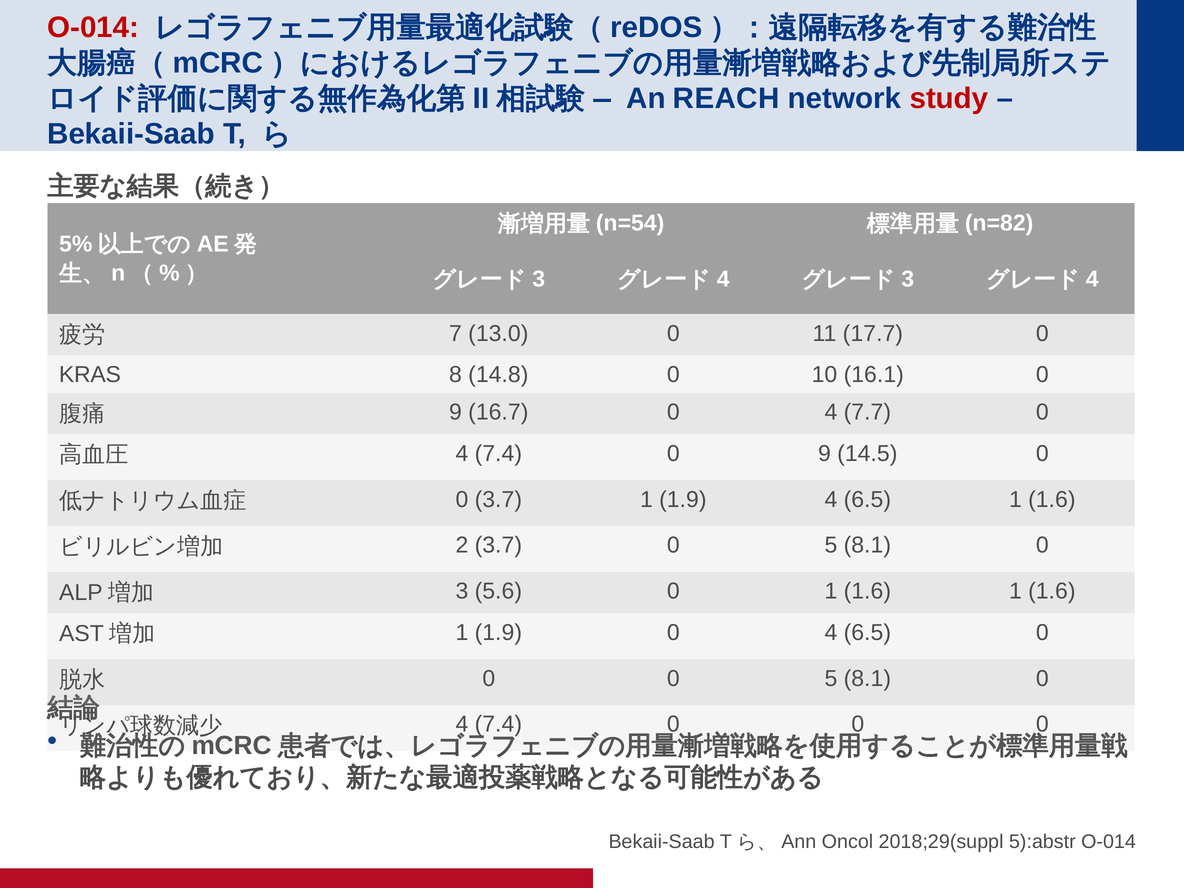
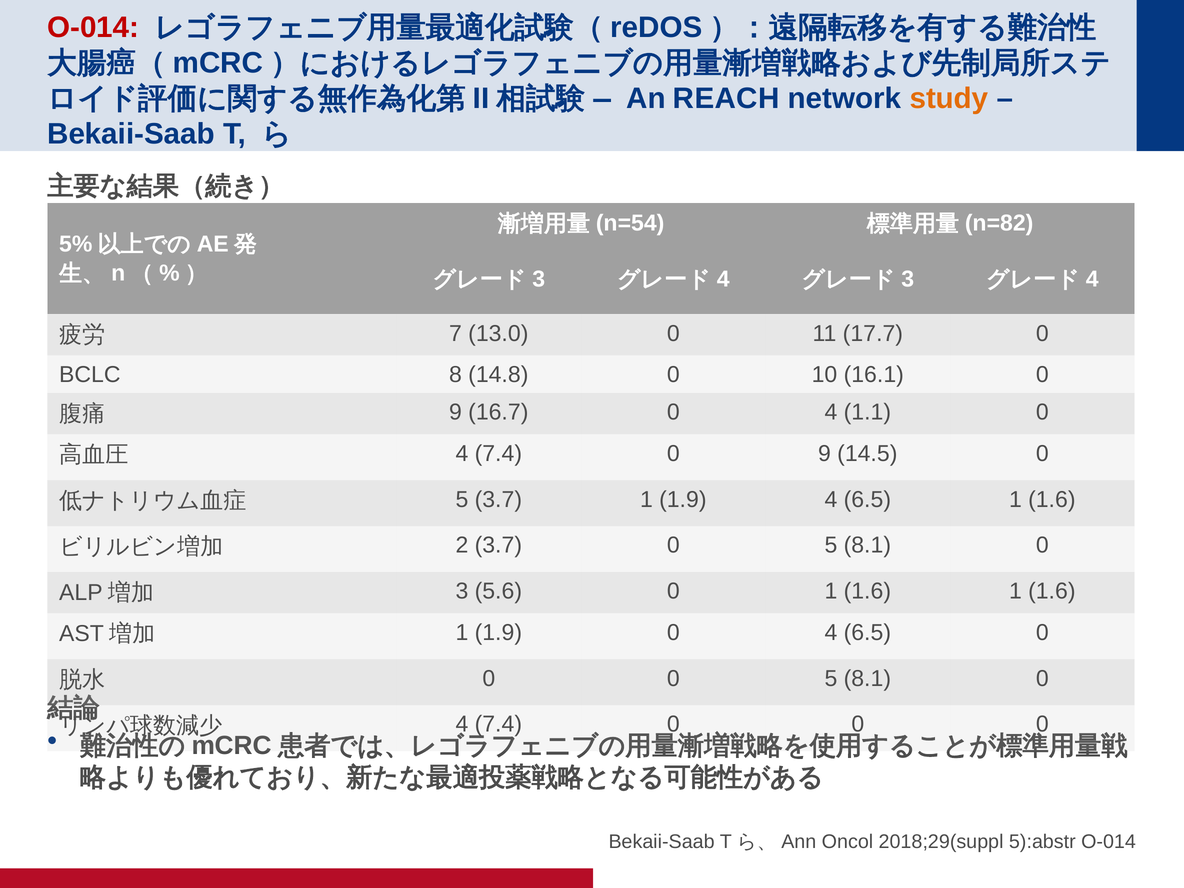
study colour: red -> orange
KRAS: KRAS -> BCLC
7.7: 7.7 -> 1.1
0 at (462, 499): 0 -> 5
